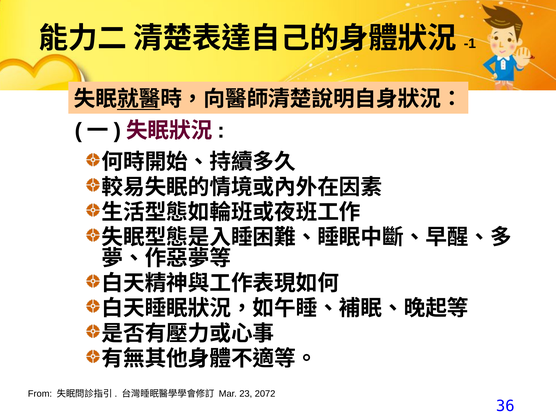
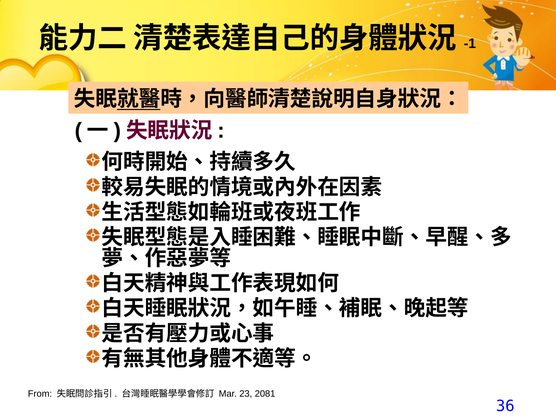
2072: 2072 -> 2081
